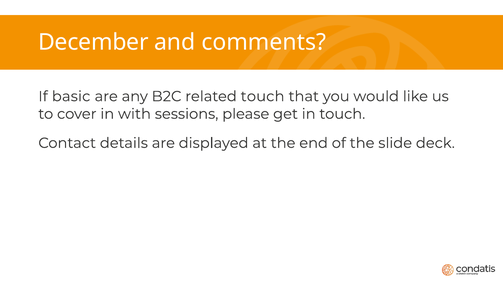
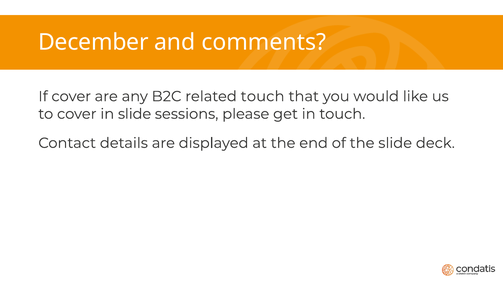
If basic: basic -> cover
in with: with -> slide
